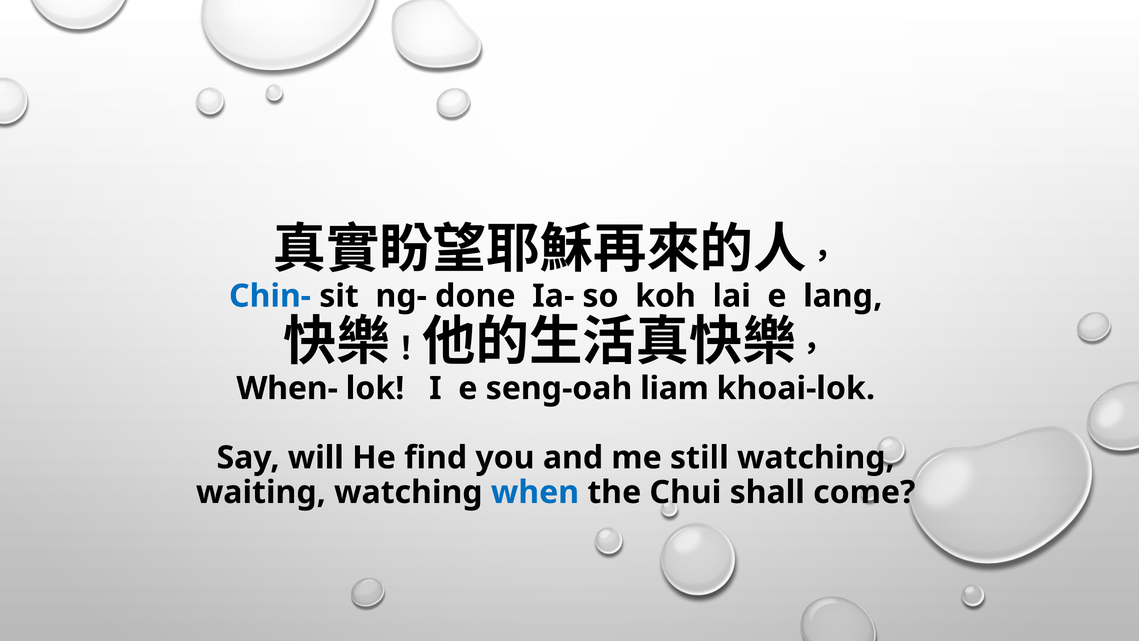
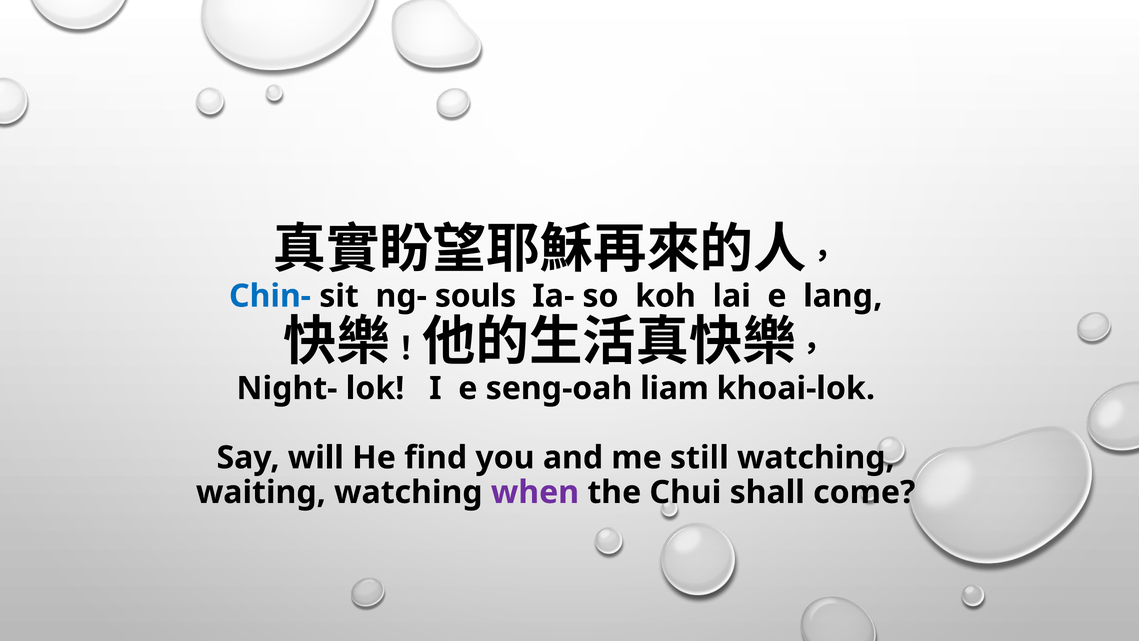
done: done -> souls
When-: When- -> Night-
when colour: blue -> purple
